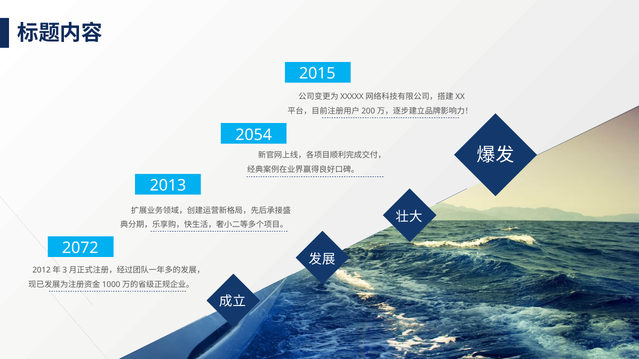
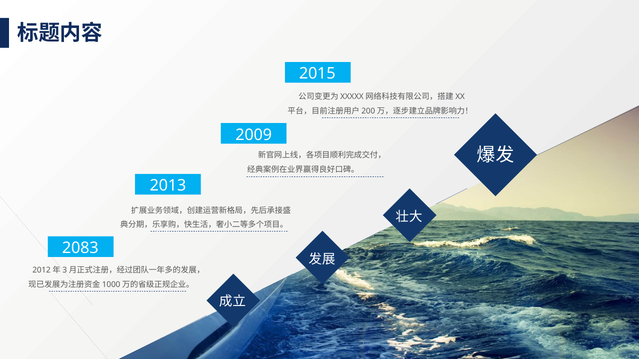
2054: 2054 -> 2009
2072: 2072 -> 2083
